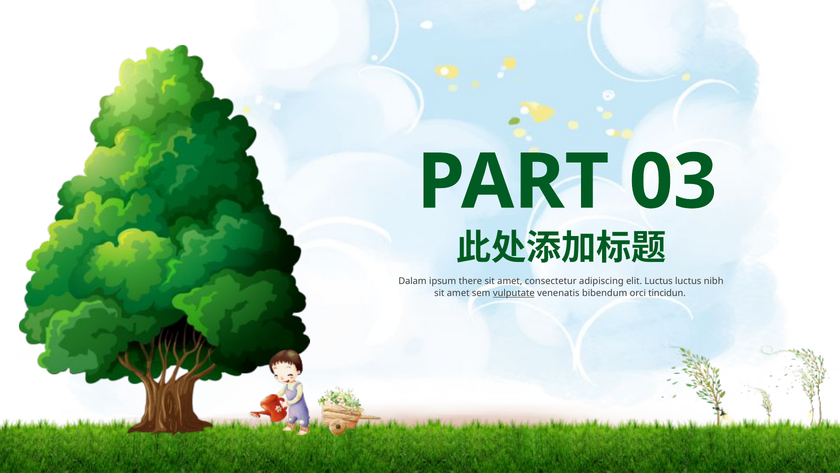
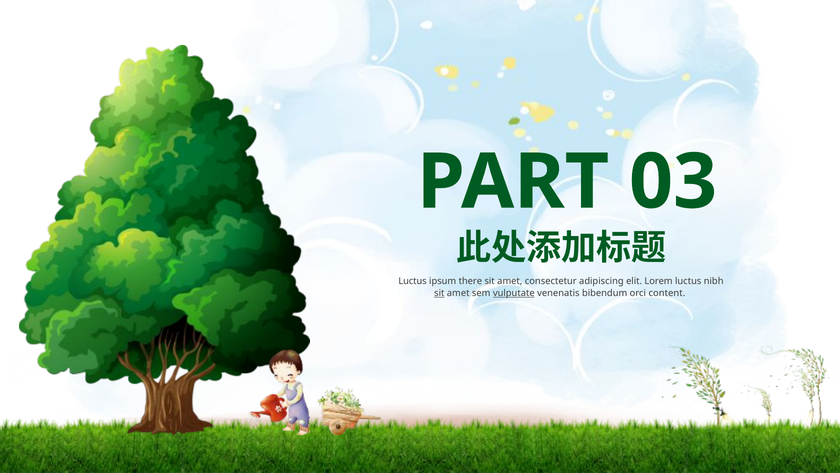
Dalam at (412, 281): Dalam -> Luctus
elit Luctus: Luctus -> Lorem
sit at (439, 293) underline: none -> present
tincidun: tincidun -> content
